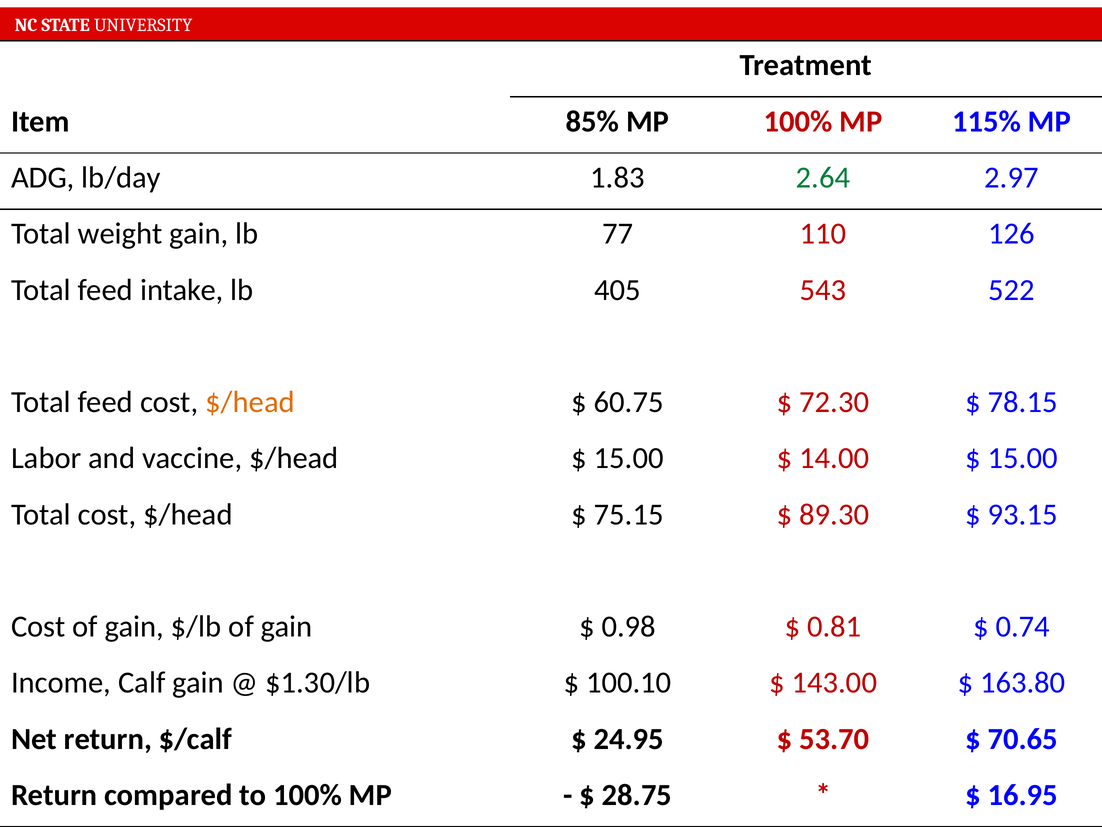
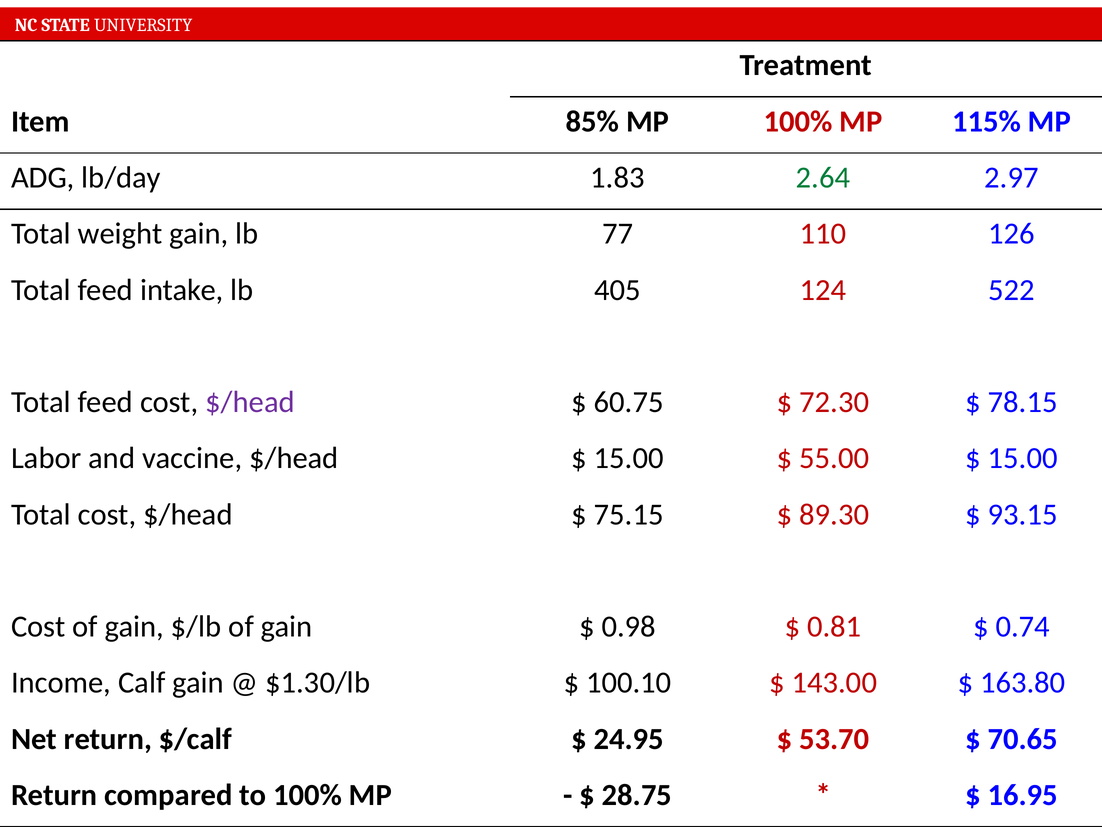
543: 543 -> 124
$/head at (250, 402) colour: orange -> purple
14.00: 14.00 -> 55.00
